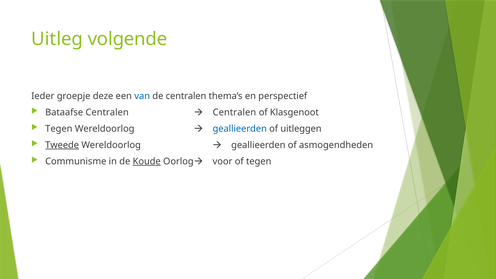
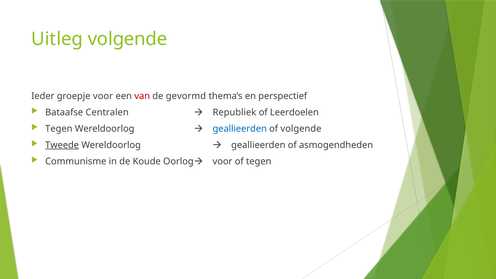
groepje deze: deze -> voor
van colour: blue -> red
de centralen: centralen -> gevormd
Centralen at (234, 112): Centralen -> Republiek
Klasgenoot: Klasgenoot -> Leerdoelen
of uitleggen: uitleggen -> volgende
Koude underline: present -> none
